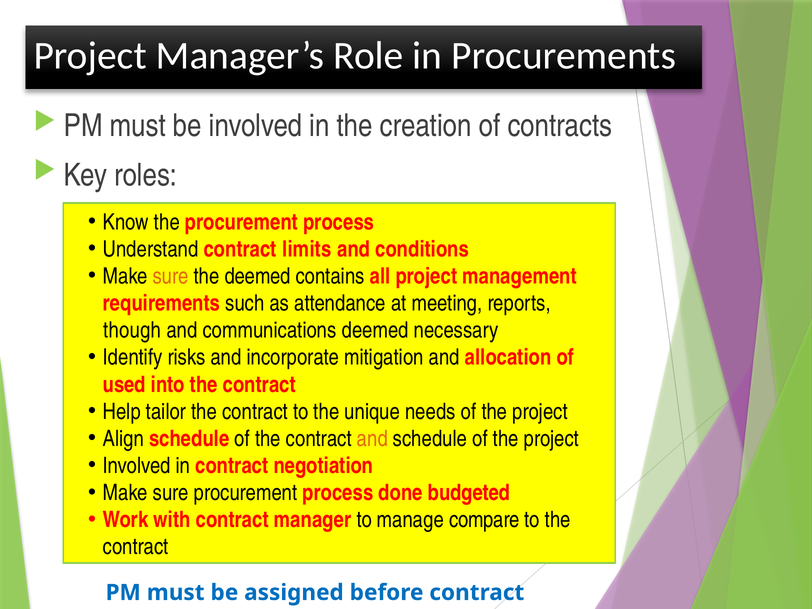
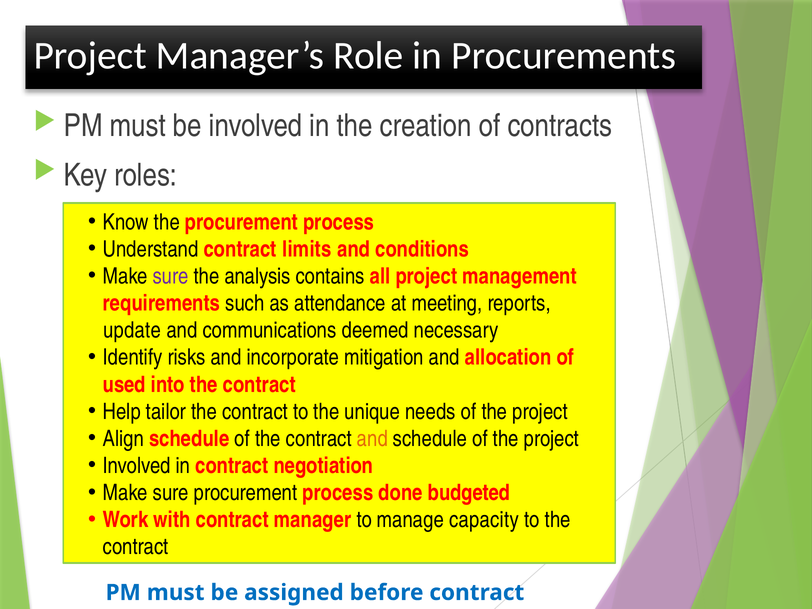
sure at (171, 276) colour: orange -> purple
the deemed: deemed -> analysis
though: though -> update
compare: compare -> capacity
